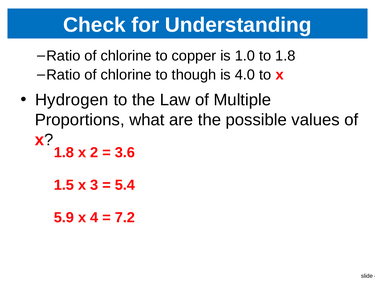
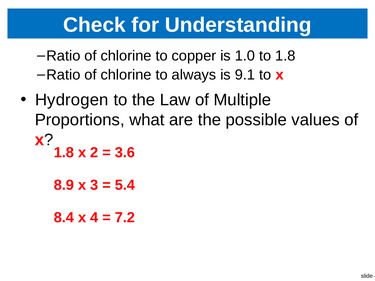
though: though -> always
4.0: 4.0 -> 9.1
1.5: 1.5 -> 8.9
5.9: 5.9 -> 8.4
